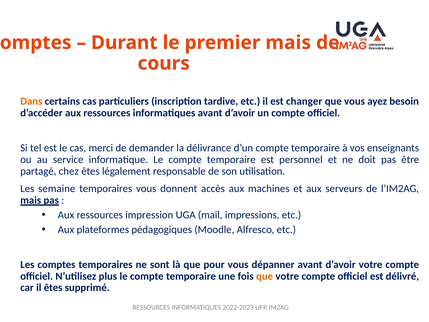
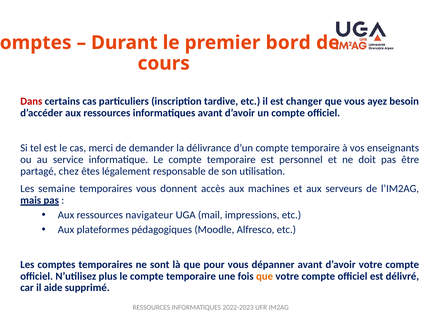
premier mais: mais -> bord
Dans colour: orange -> red
impression: impression -> navigateur
il êtes: êtes -> aide
